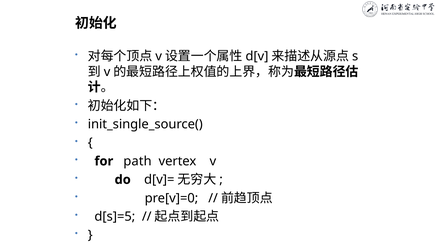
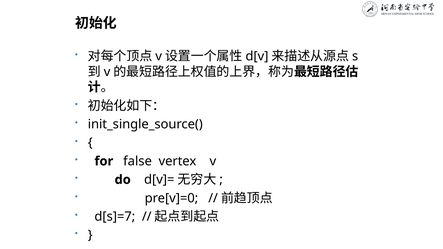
path: path -> false
d[s]=5: d[s]=5 -> d[s]=7
